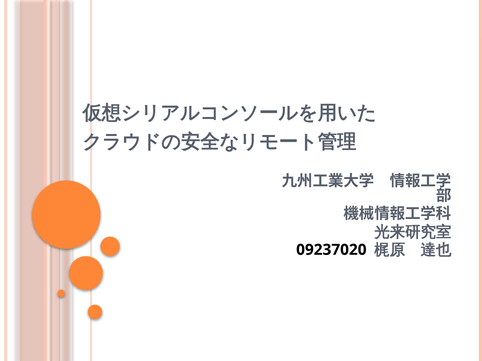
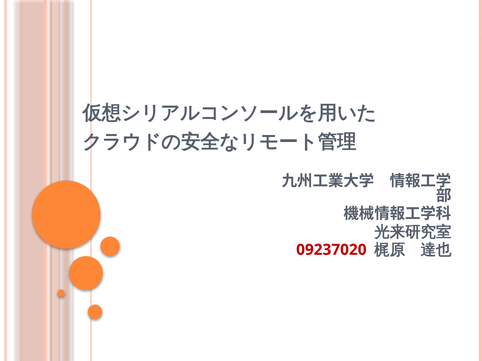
09237020 colour: black -> red
